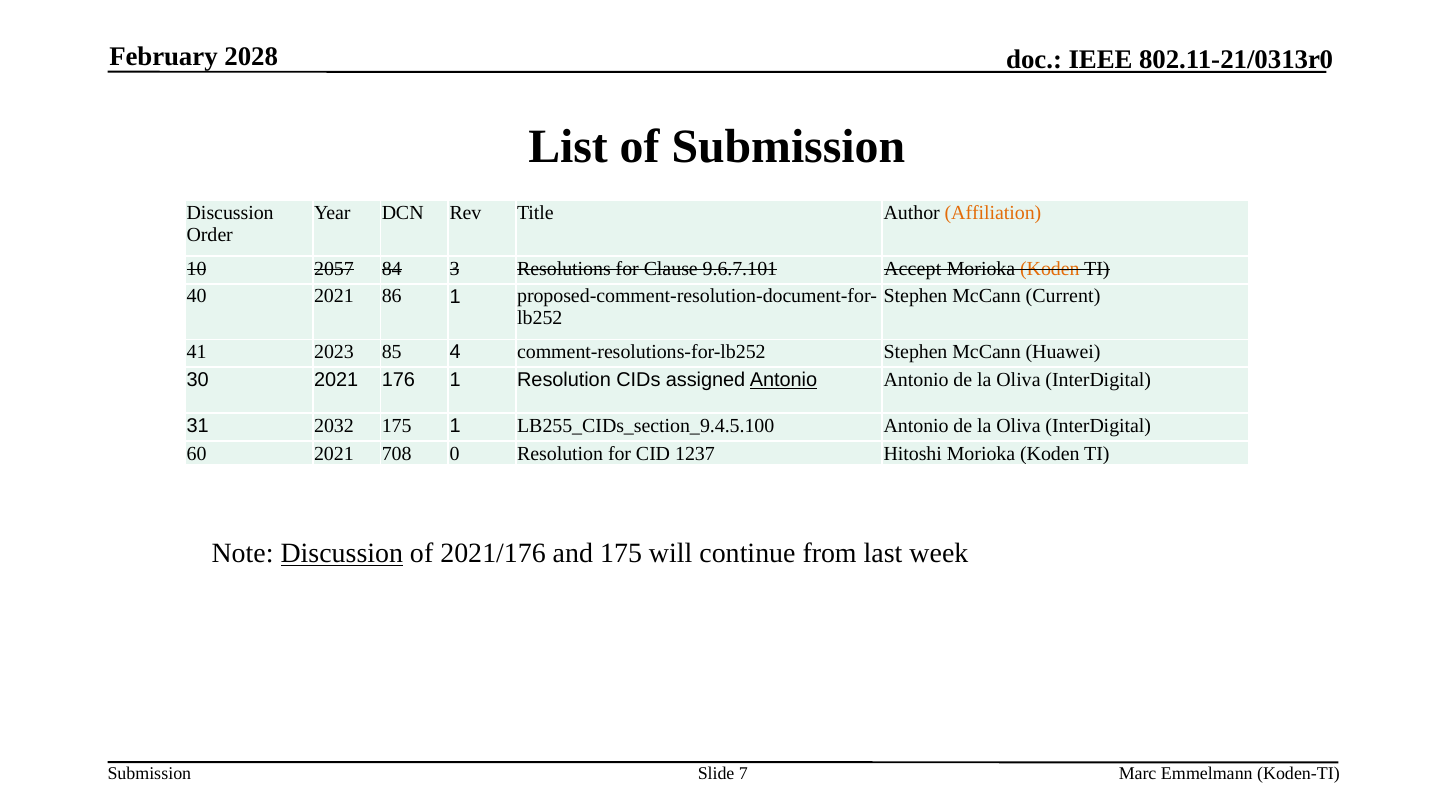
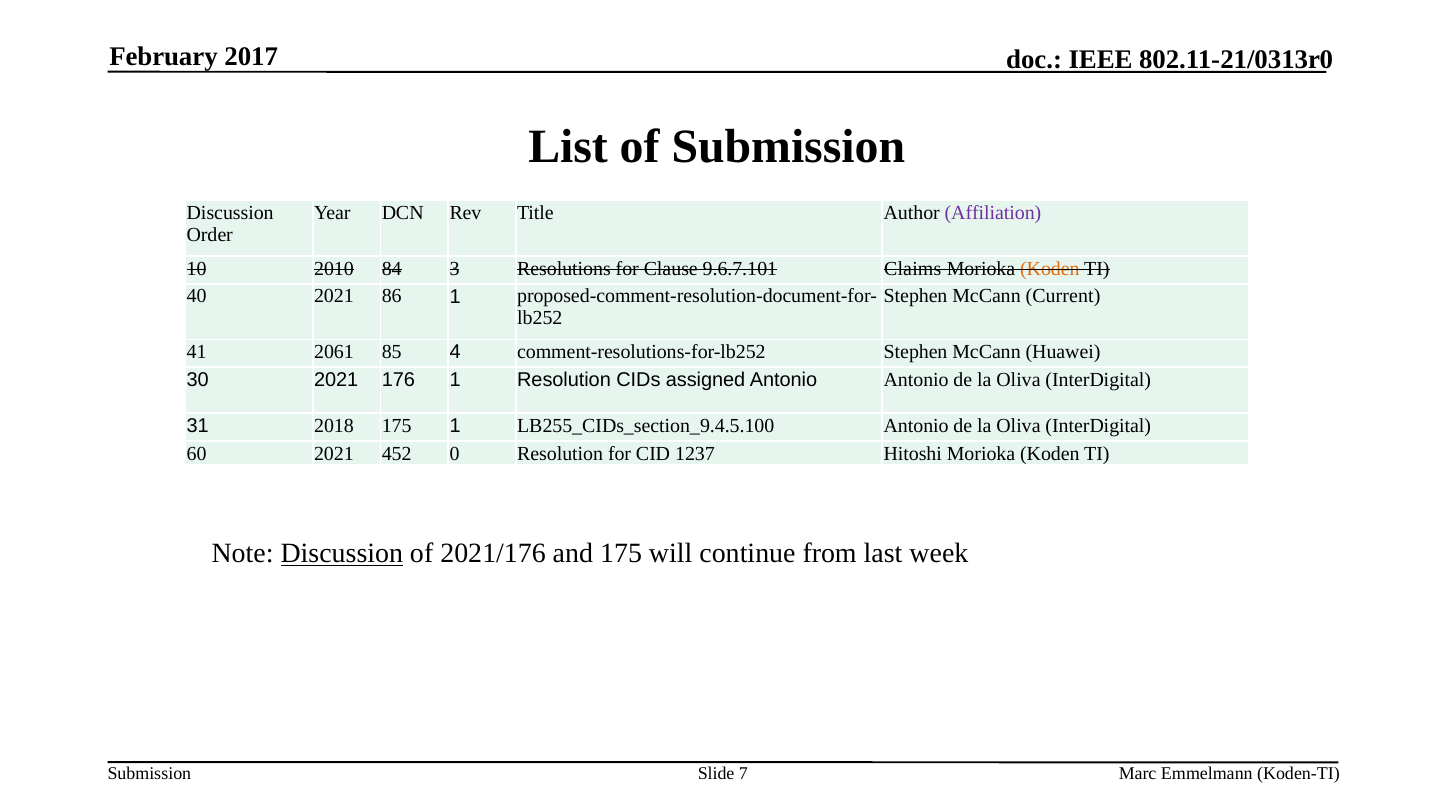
2028: 2028 -> 2017
Affiliation colour: orange -> purple
2057: 2057 -> 2010
Accept: Accept -> Claims
2023: 2023 -> 2061
Antonio at (783, 380) underline: present -> none
2032: 2032 -> 2018
708: 708 -> 452
